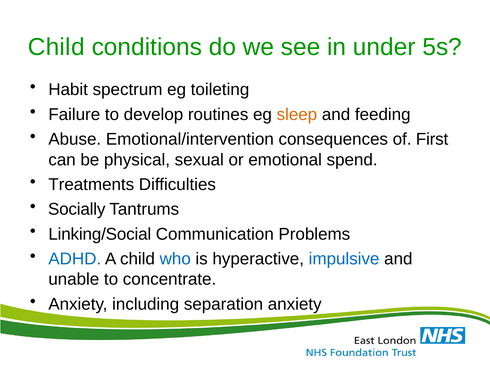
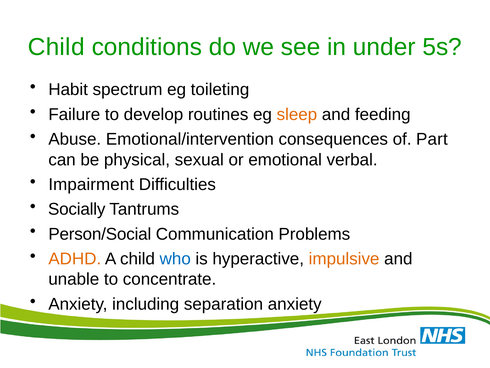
First: First -> Part
spend: spend -> verbal
Treatments: Treatments -> Impairment
Linking/Social: Linking/Social -> Person/Social
ADHD colour: blue -> orange
impulsive colour: blue -> orange
